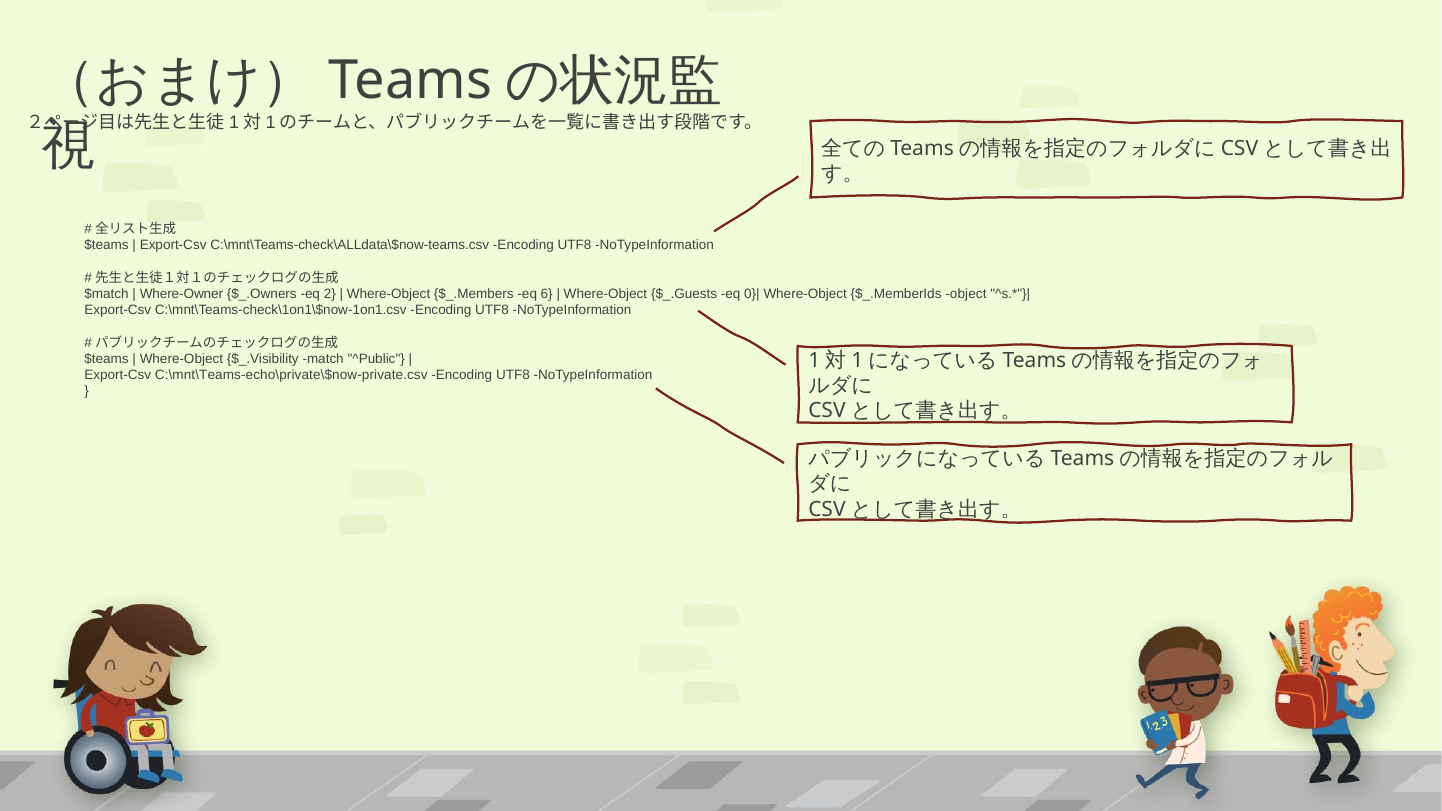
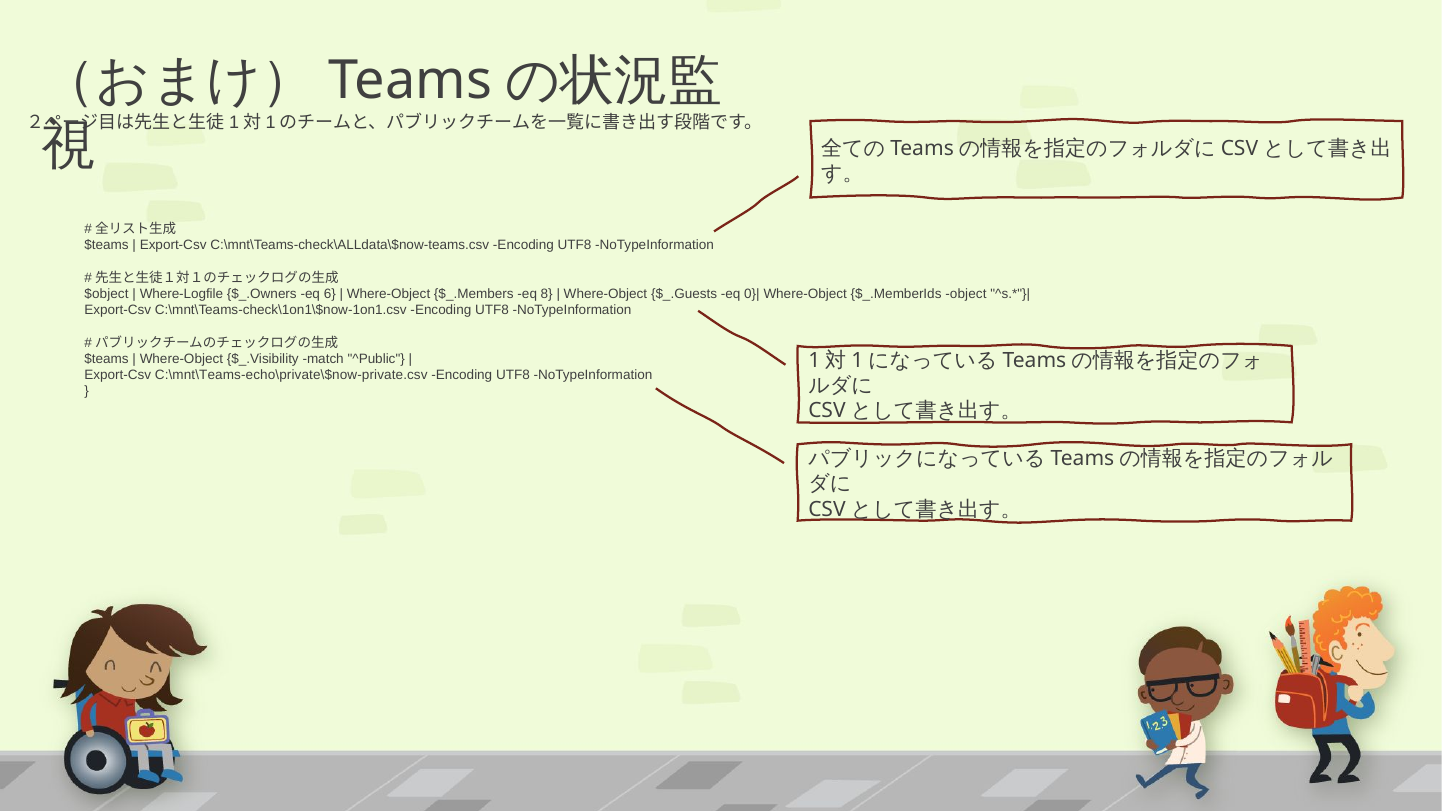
$match: $match -> $object
Where-Owner: Where-Owner -> Where-Logfile
2: 2 -> 6
6: 6 -> 8
